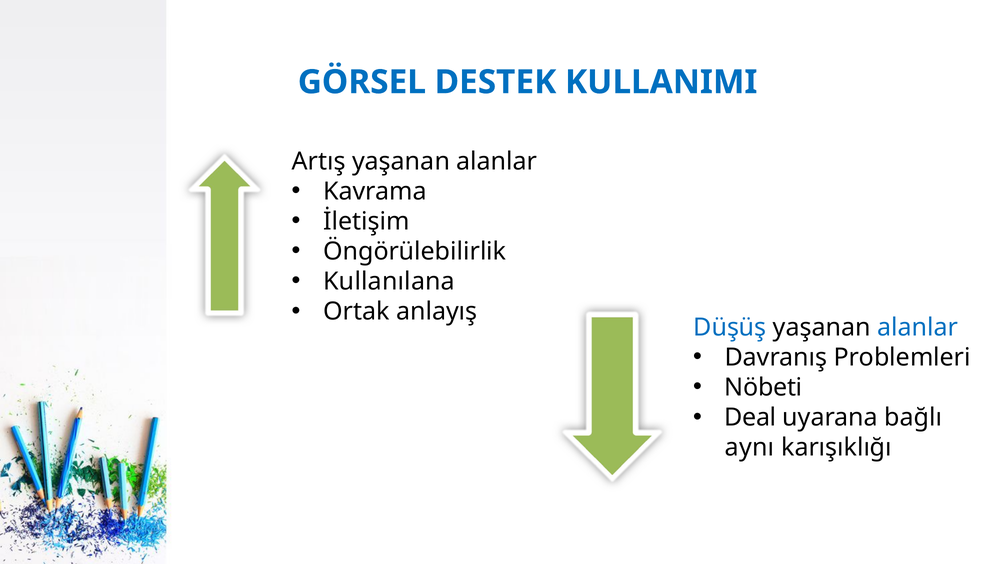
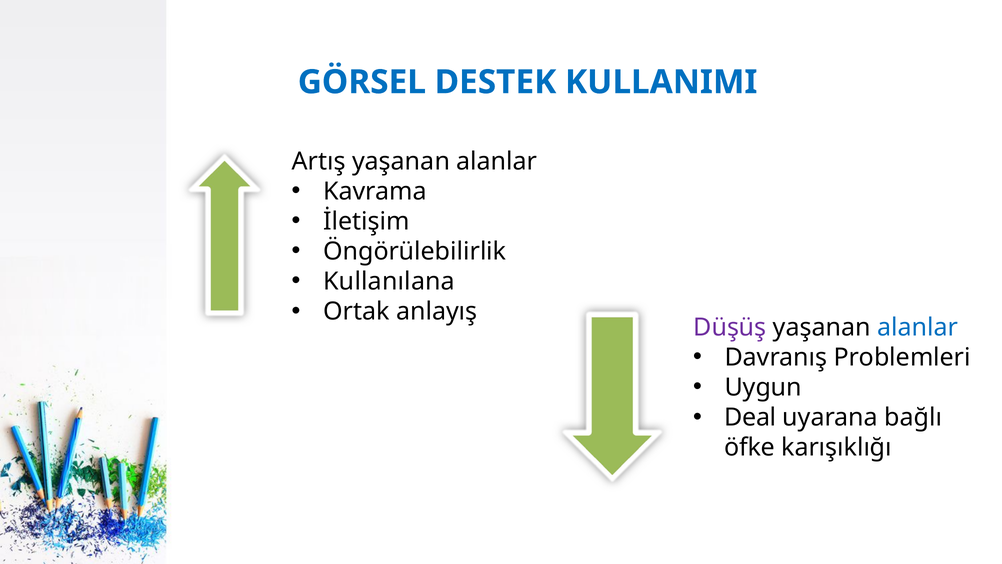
Düşüş colour: blue -> purple
Nöbeti: Nöbeti -> Uygun
aynı: aynı -> öfke
